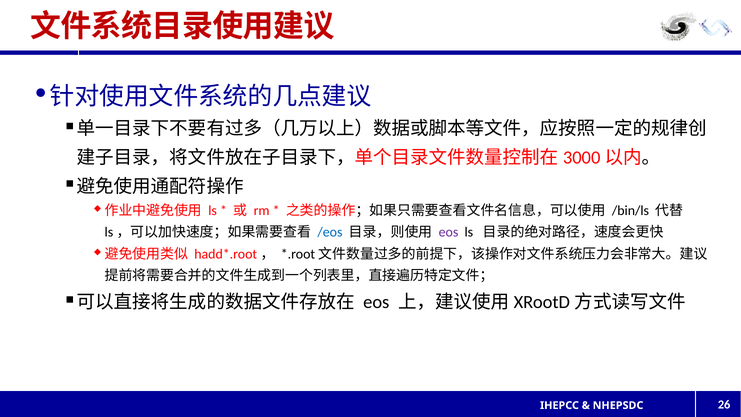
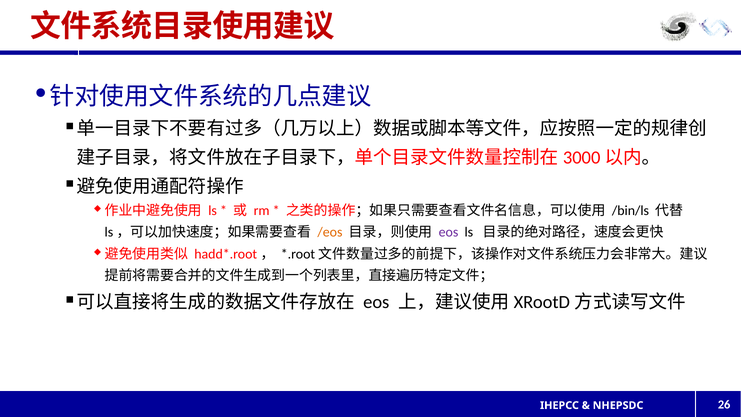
/eos colour: blue -> orange
